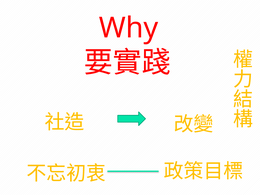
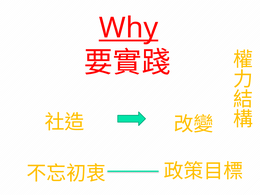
Why underline: none -> present
